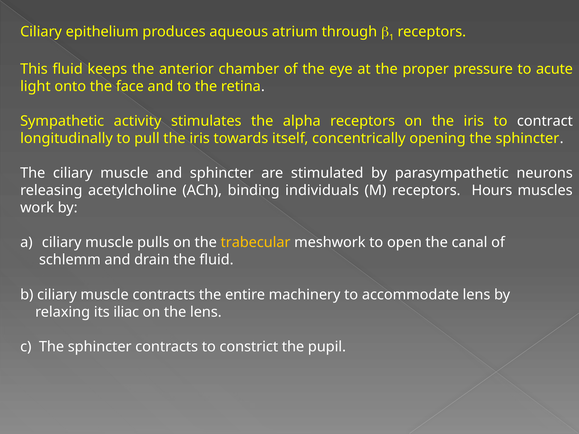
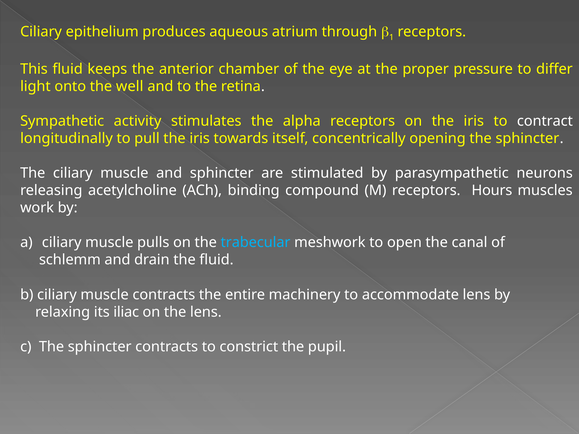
acute: acute -> differ
face: face -> well
individuals: individuals -> compound
trabecular colour: yellow -> light blue
